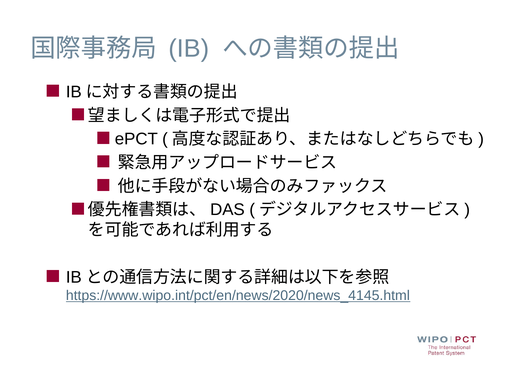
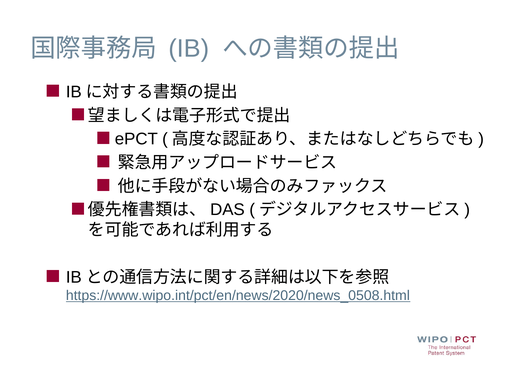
https://www.wipo.int/pct/en/news/2020/news_4145.html: https://www.wipo.int/pct/en/news/2020/news_4145.html -> https://www.wipo.int/pct/en/news/2020/news_0508.html
